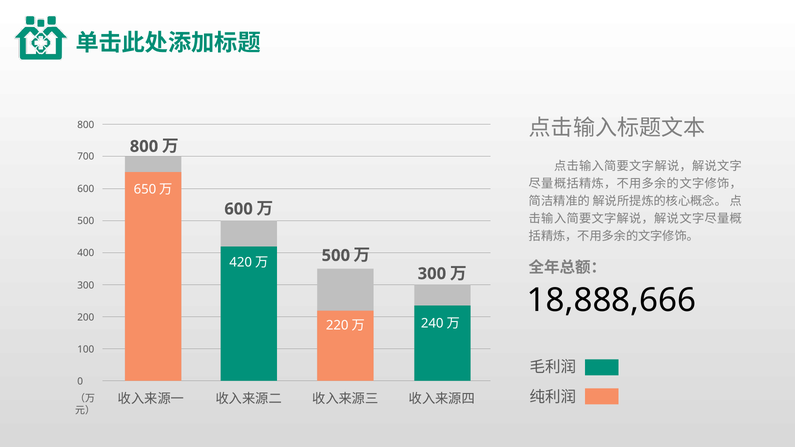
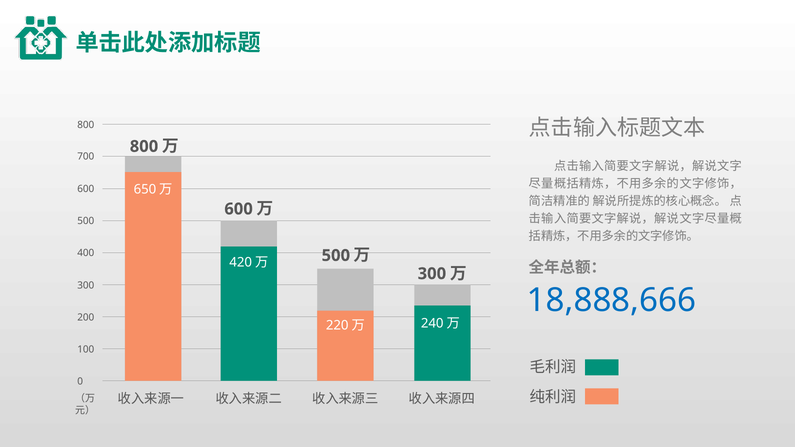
18,888,666 colour: black -> blue
